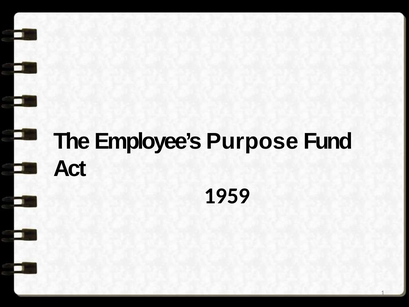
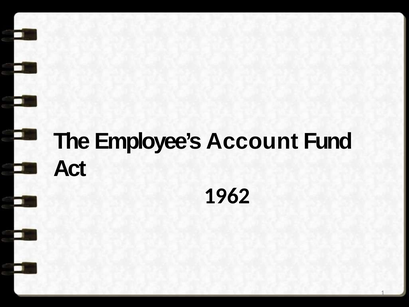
Purpose: Purpose -> Account
1959: 1959 -> 1962
